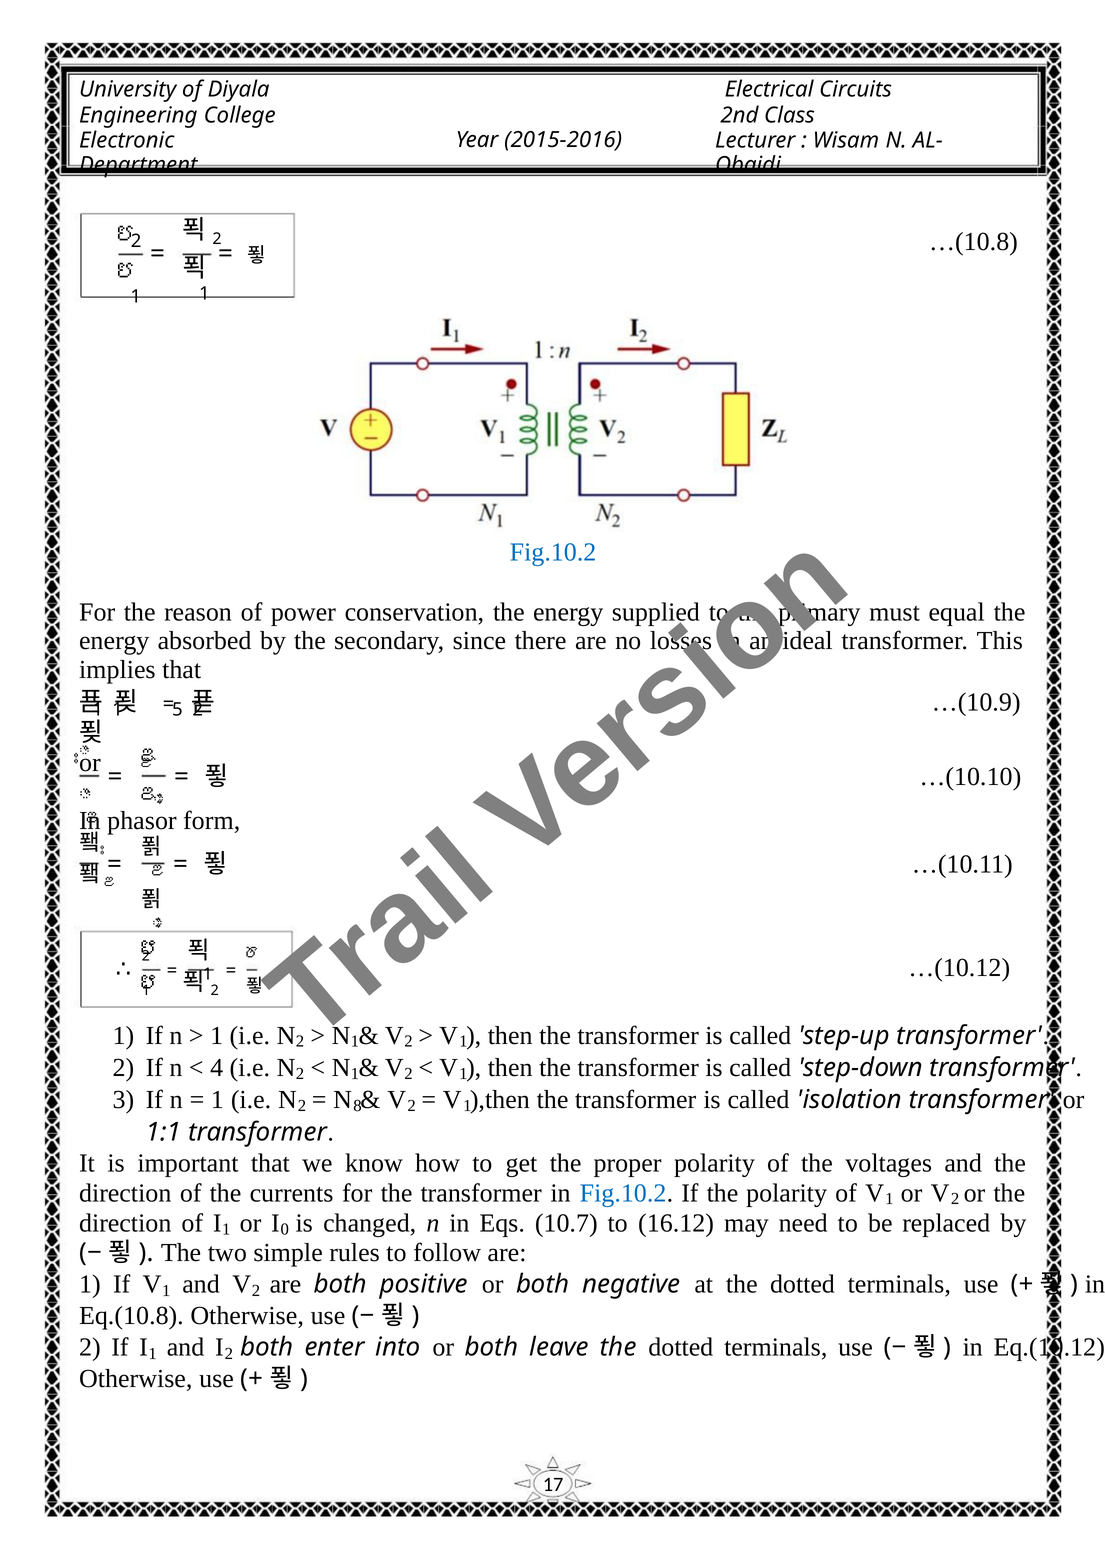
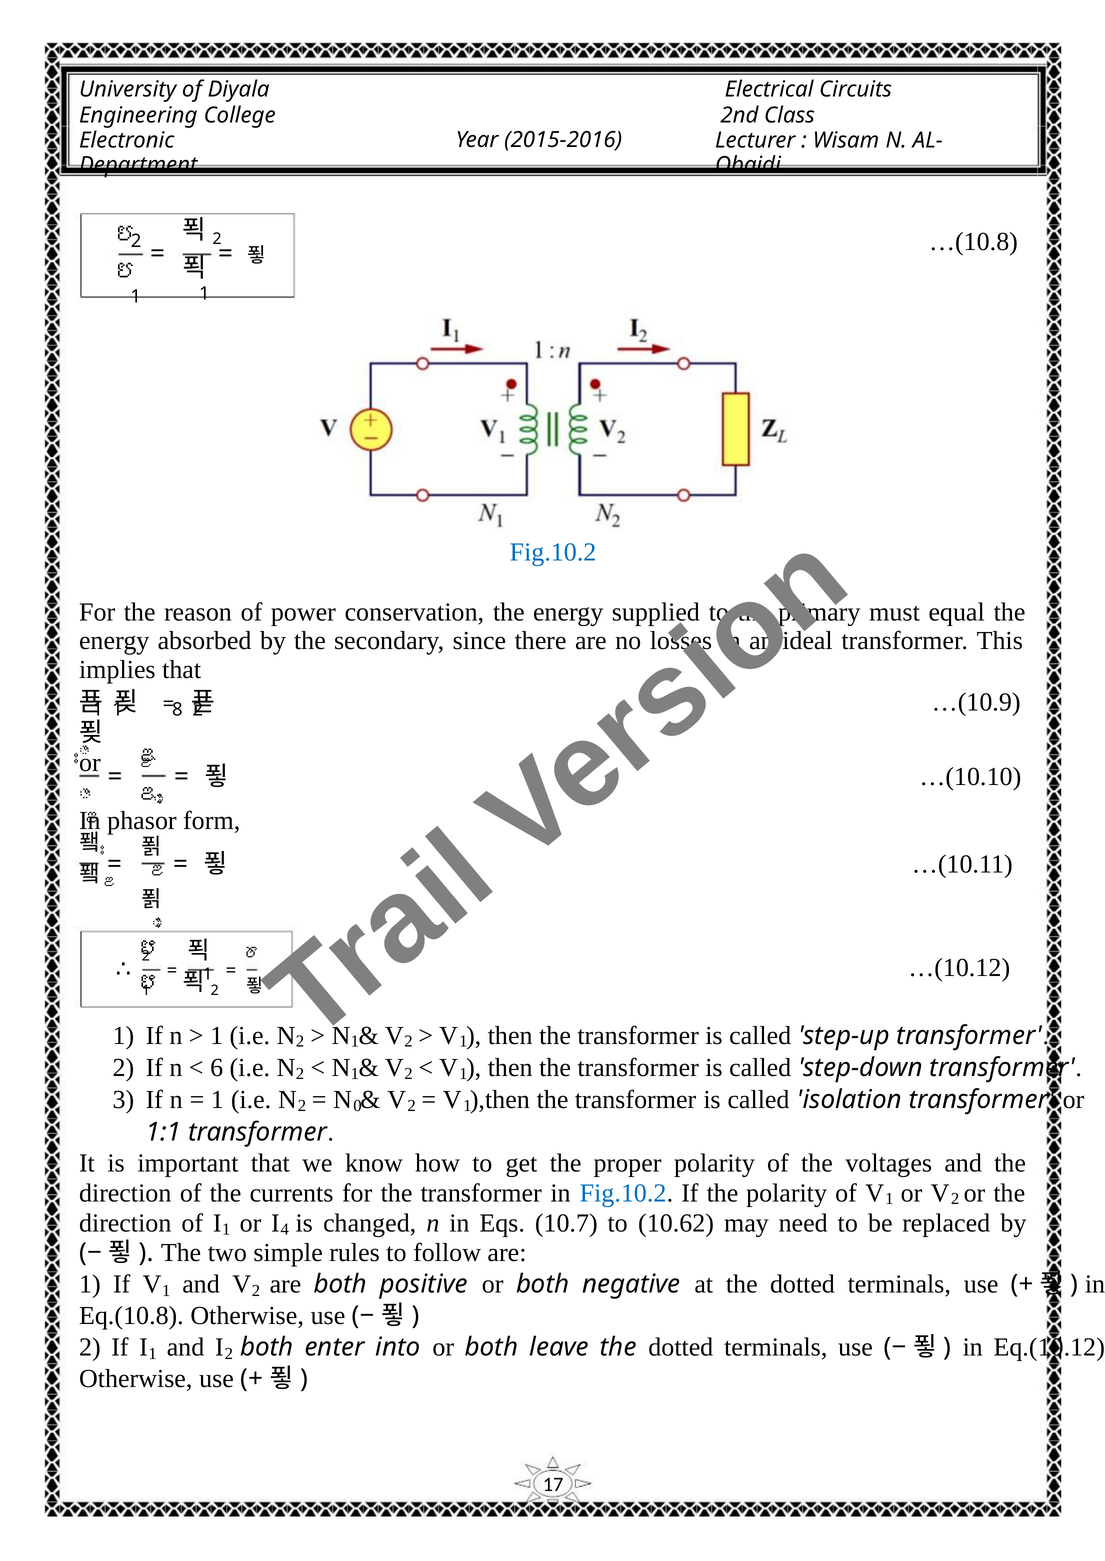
5: 5 -> 8
4: 4 -> 6
8: 8 -> 0
16.12: 16.12 -> 10.62
0: 0 -> 4
